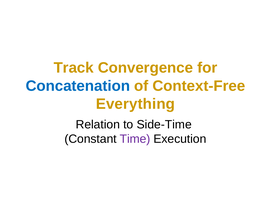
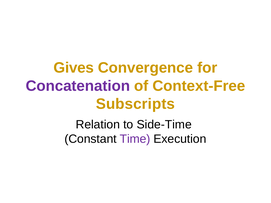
Track: Track -> Gives
Concatenation colour: blue -> purple
Everything: Everything -> Subscripts
